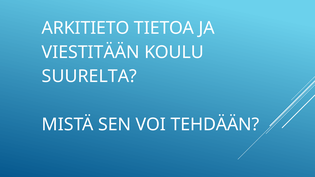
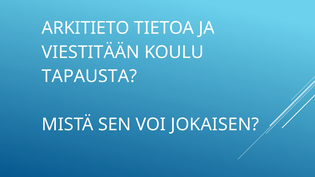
SUURELTA: SUURELTA -> TAPAUSTA
TEHDÄÄN: TEHDÄÄN -> JOKAISEN
